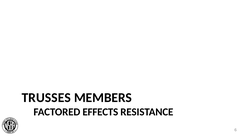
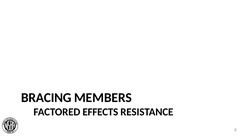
TRUSSES: TRUSSES -> BRACING
